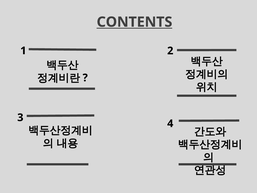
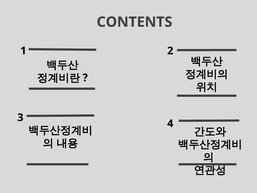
CONTENTS underline: present -> none
